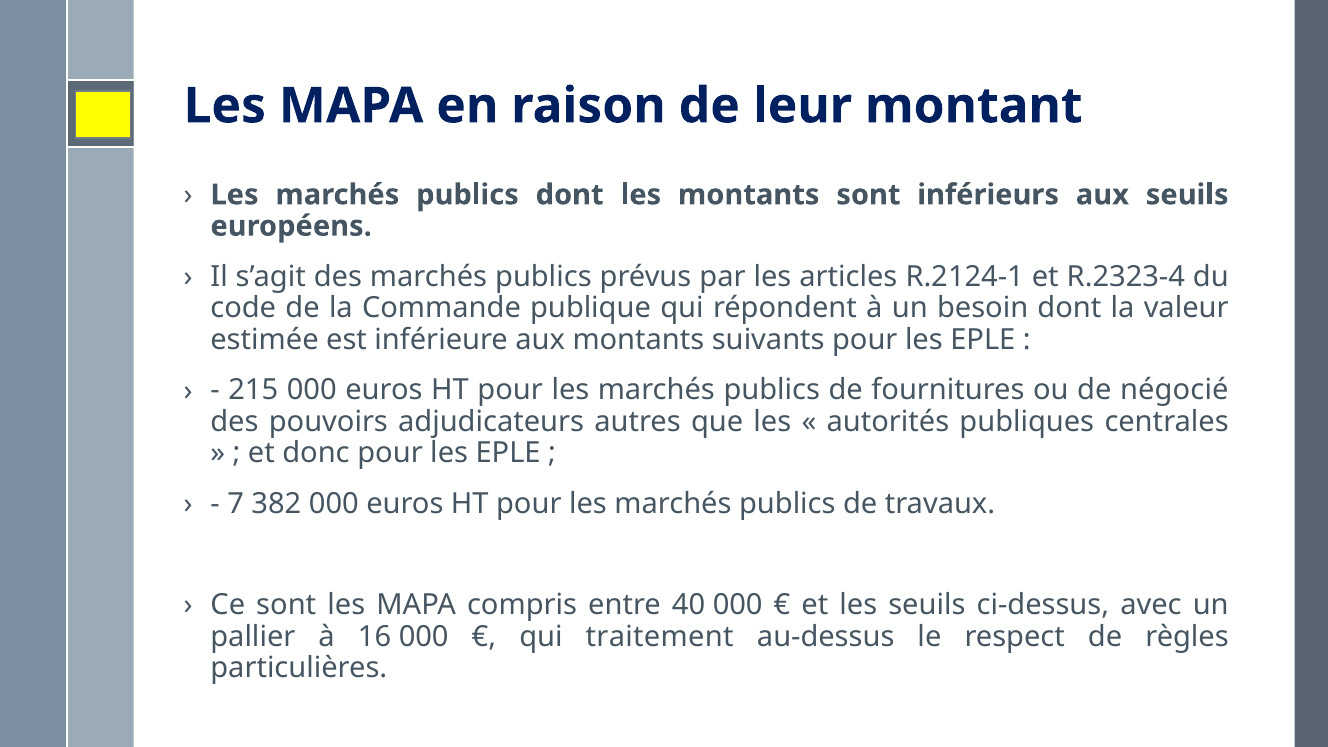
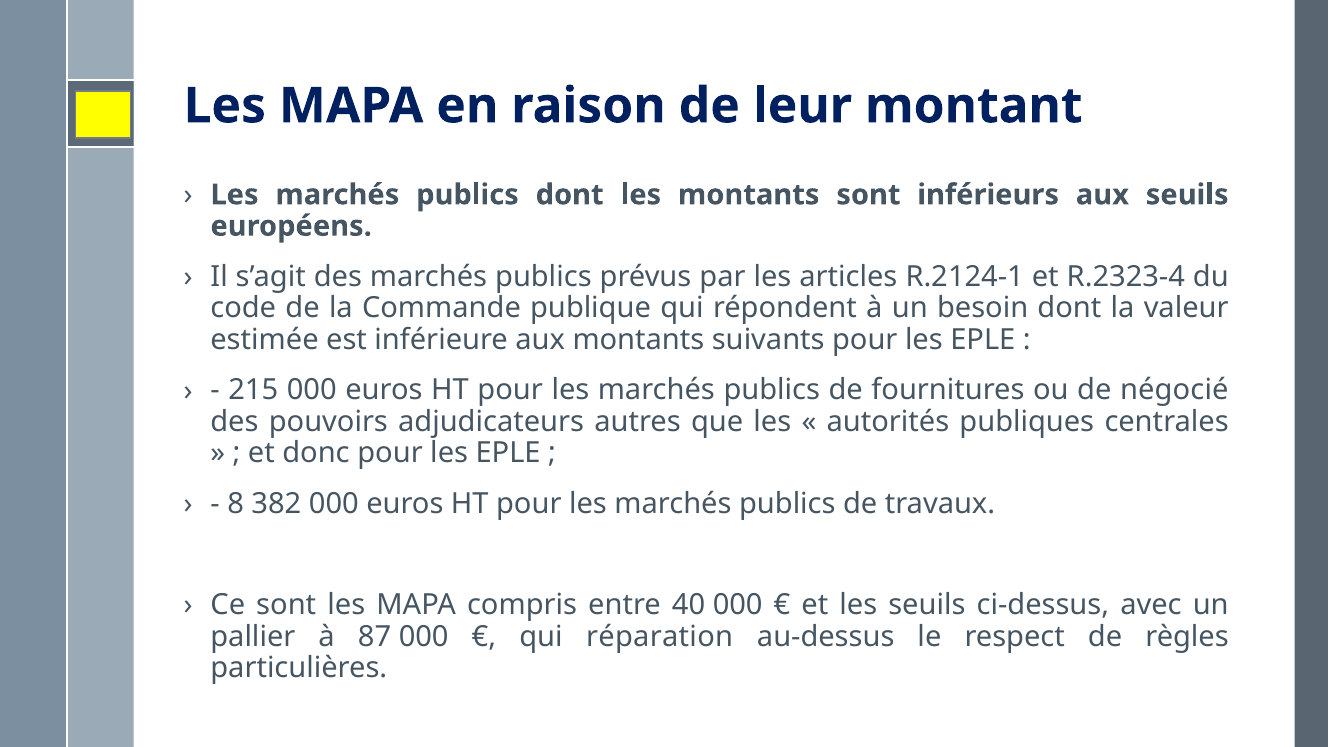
7: 7 -> 8
16: 16 -> 87
traitement: traitement -> réparation
